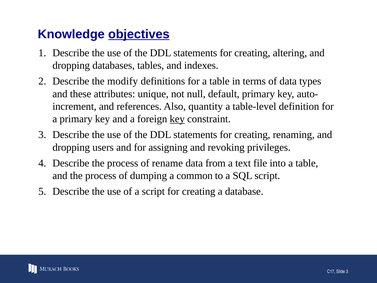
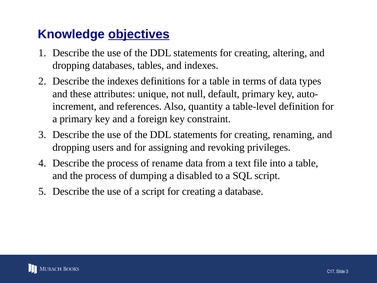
the modify: modify -> indexes
key at (177, 119) underline: present -> none
common: common -> disabled
